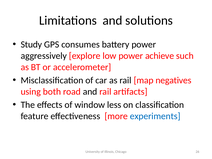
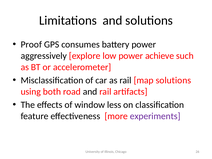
Study: Study -> Proof
map negatives: negatives -> solutions
experiments colour: blue -> purple
